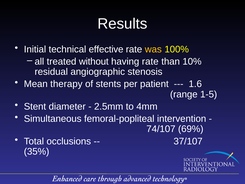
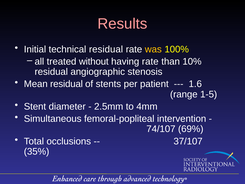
Results colour: white -> pink
technical effective: effective -> residual
Mean therapy: therapy -> residual
